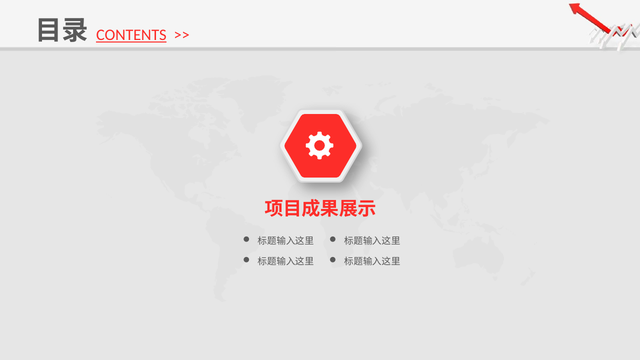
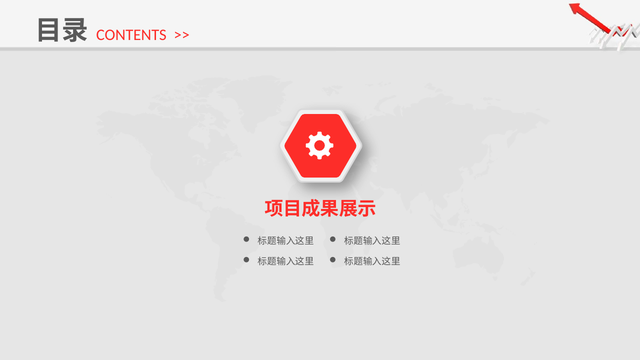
CONTENTS underline: present -> none
